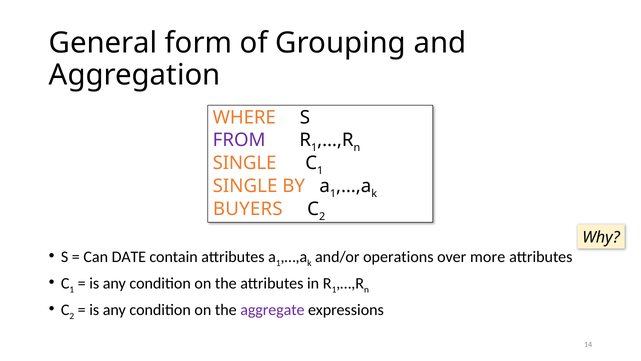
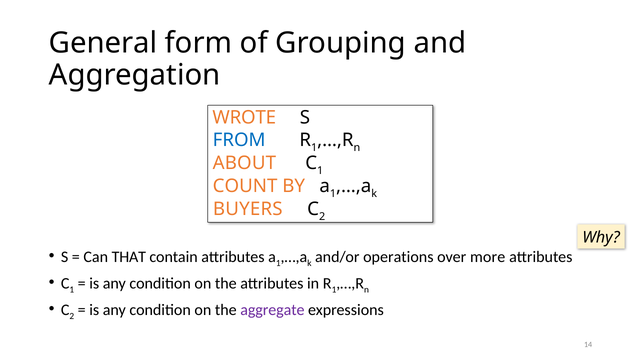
WHERE: WHERE -> WROTE
FROM colour: purple -> blue
SINGLE at (245, 163): SINGLE -> ABOUT
SINGLE at (245, 186): SINGLE -> COUNT
DATE: DATE -> THAT
